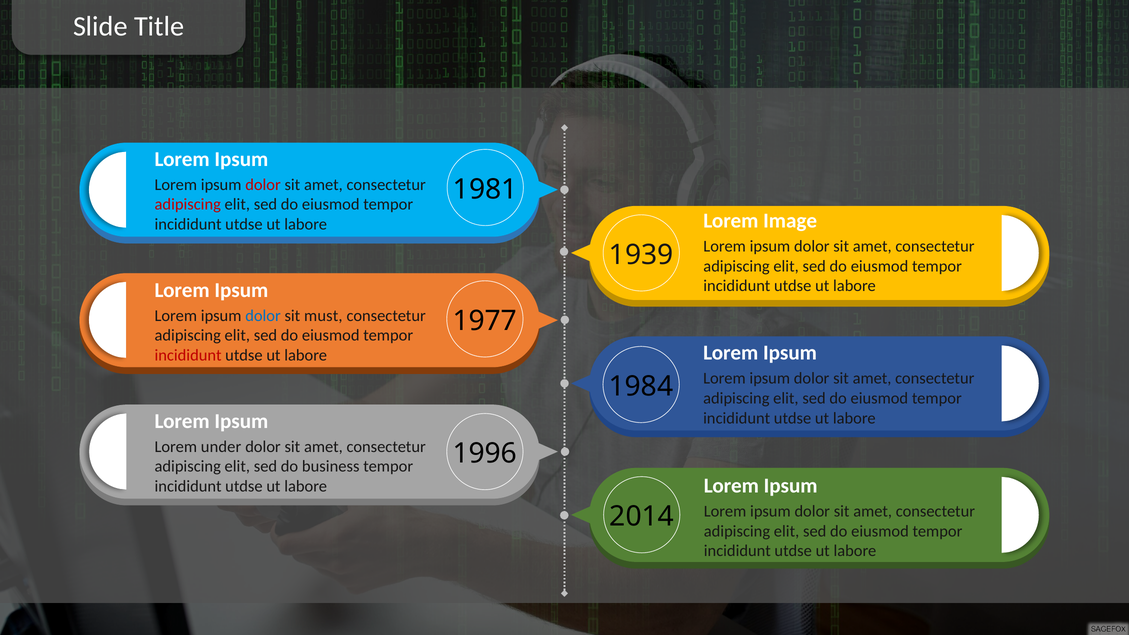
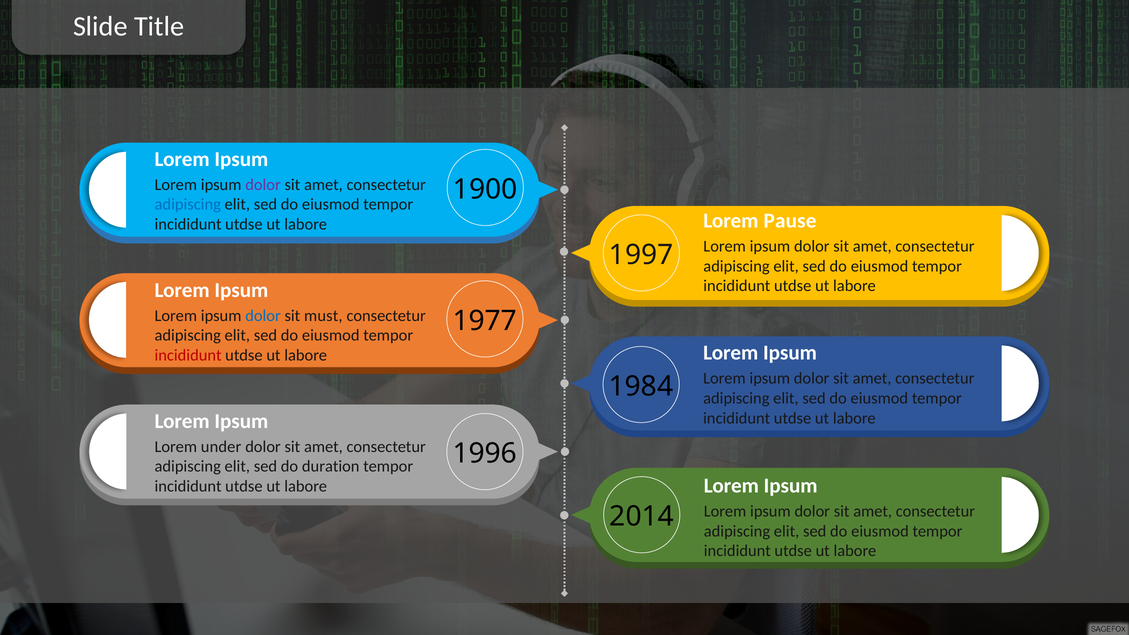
dolor at (263, 185) colour: red -> purple
1981: 1981 -> 1900
adipiscing at (188, 204) colour: red -> blue
Image: Image -> Pause
1939: 1939 -> 1997
business: business -> duration
